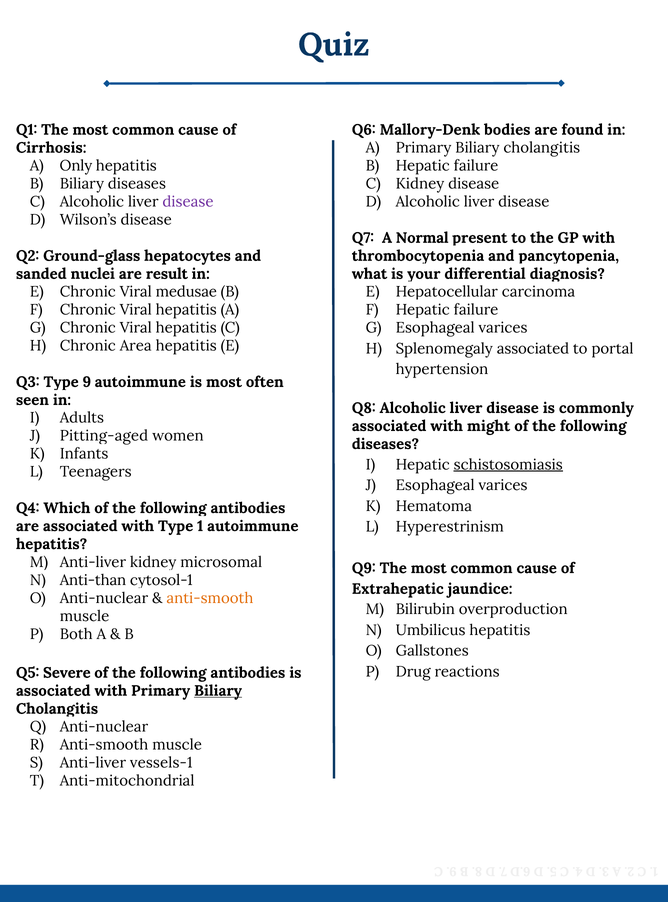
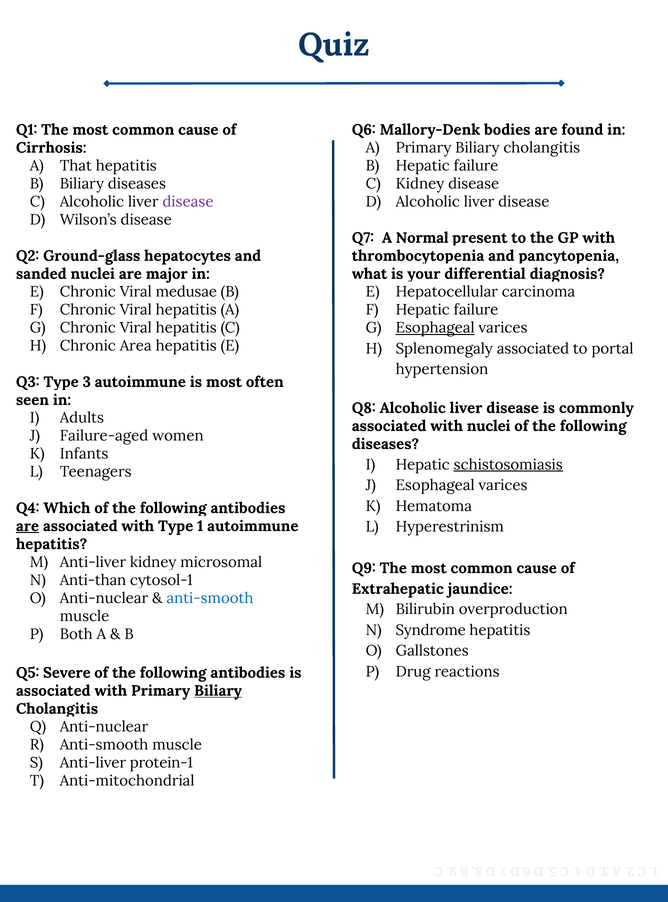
Only: Only -> That
result: result -> major
Esophageal at (435, 328) underline: none -> present
Type 9: 9 -> 3
with might: might -> nuclei
Pitting-aged: Pitting-aged -> Failure-aged
are at (27, 526) underline: none -> present
anti-smooth at (210, 598) colour: orange -> blue
Umbilicus: Umbilicus -> Syndrome
vessels-1: vessels-1 -> protein-1
